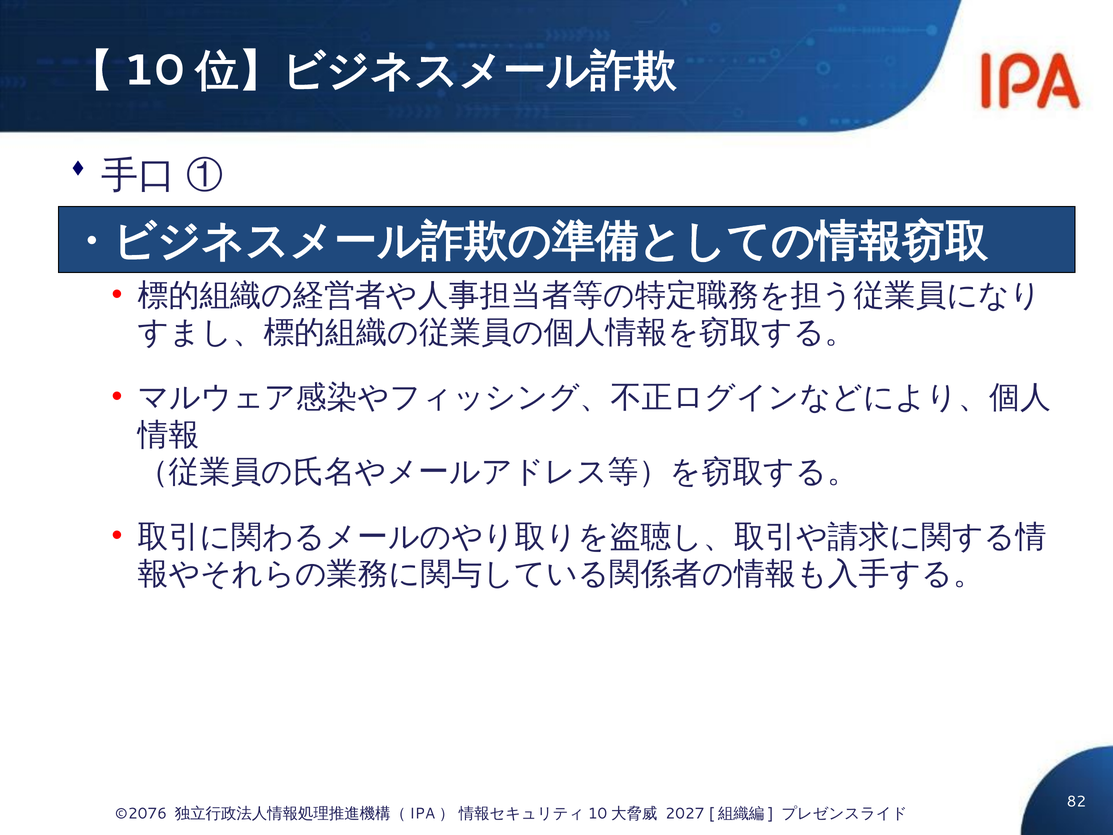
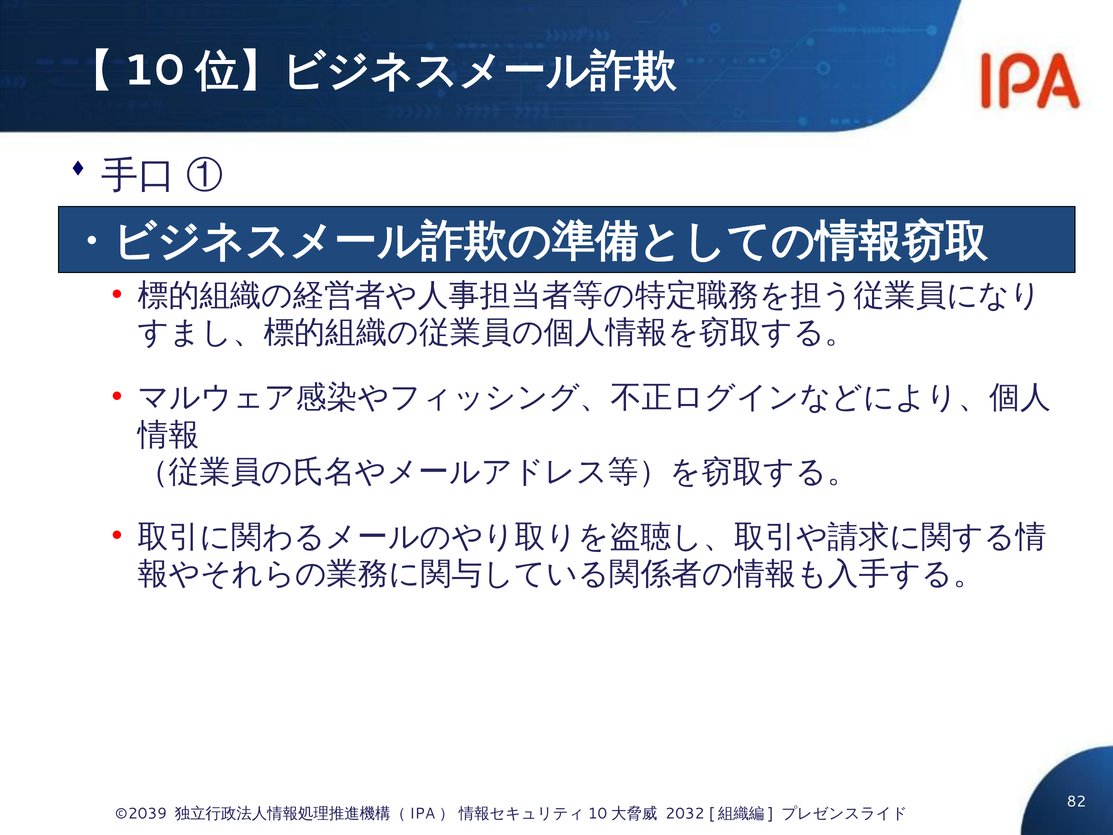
©2076: ©2076 -> ©2039
2027: 2027 -> 2032
